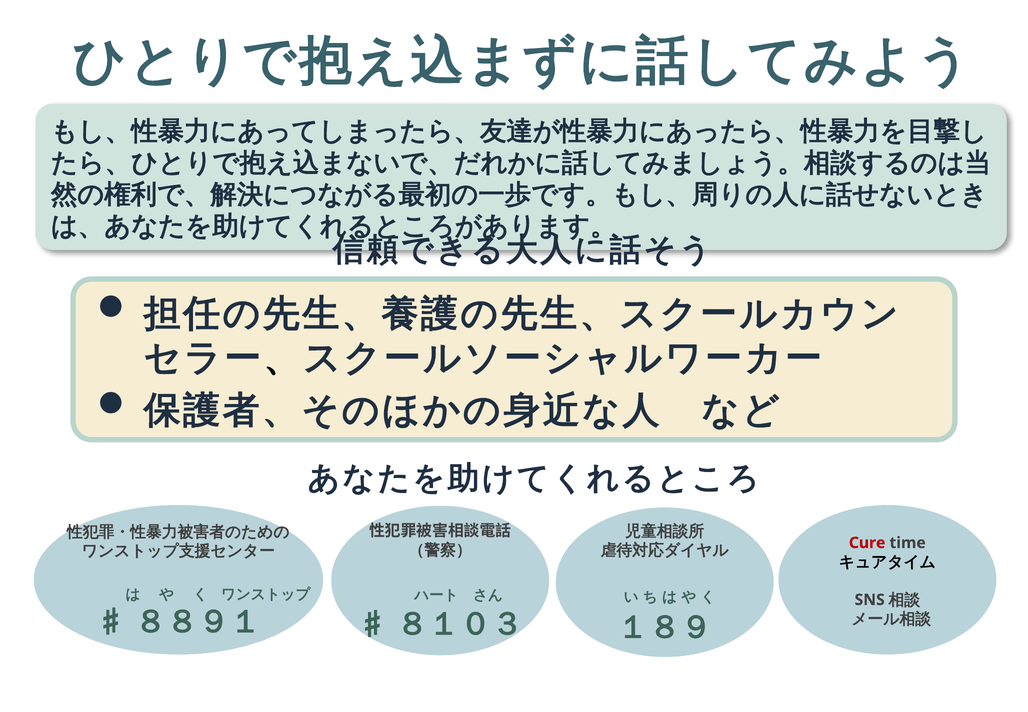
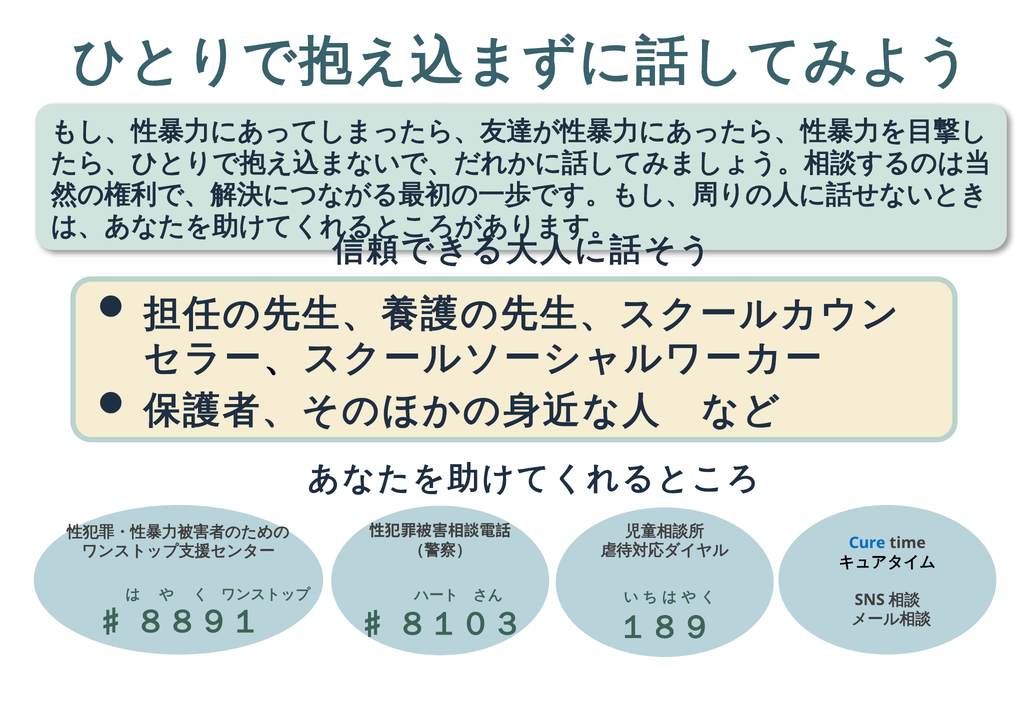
Cure colour: red -> blue
